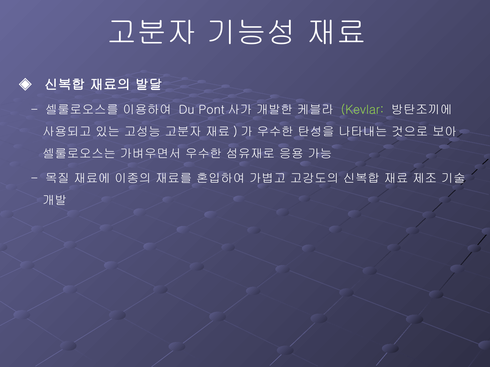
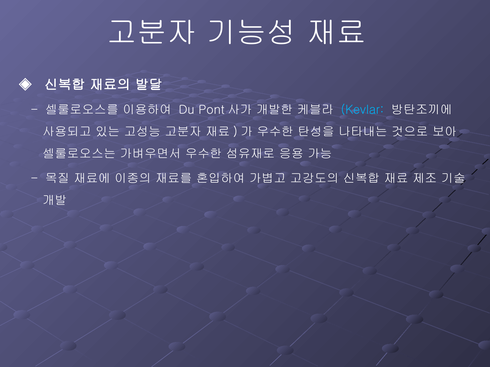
Kevlar colour: light green -> light blue
